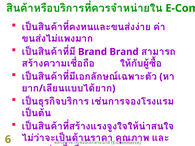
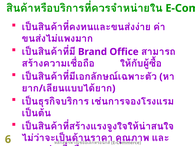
Brand Brand: Brand -> Office
